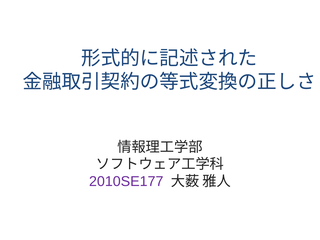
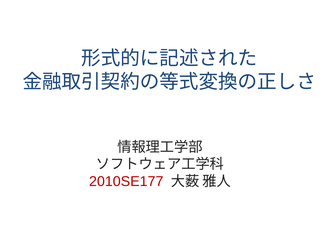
2010SE177 colour: purple -> red
